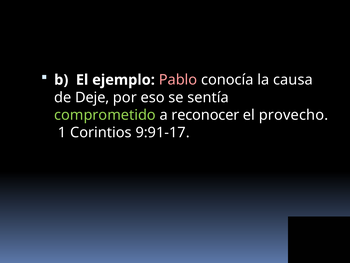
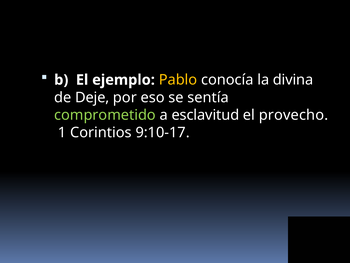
Pablo colour: pink -> yellow
causa: causa -> divina
reconocer: reconocer -> esclavitud
9:91-17: 9:91-17 -> 9:10-17
